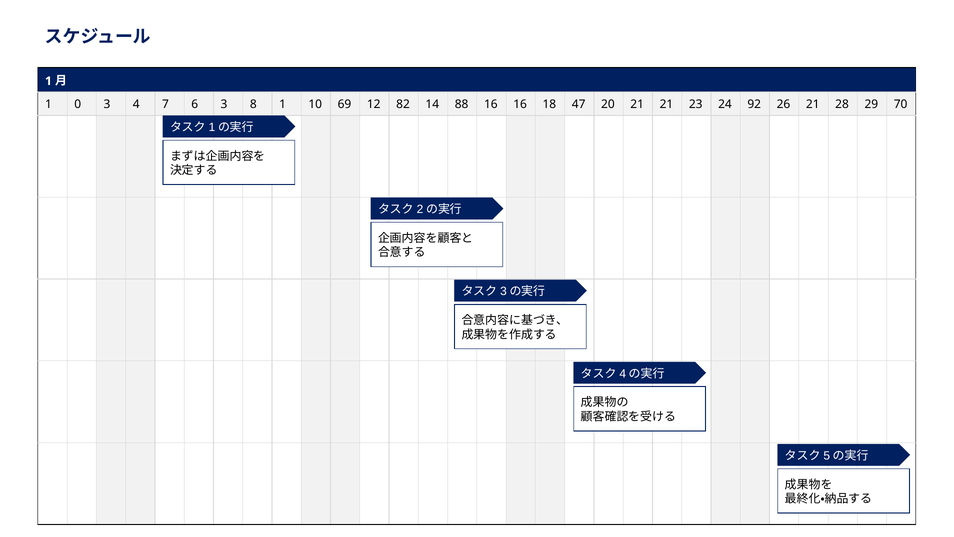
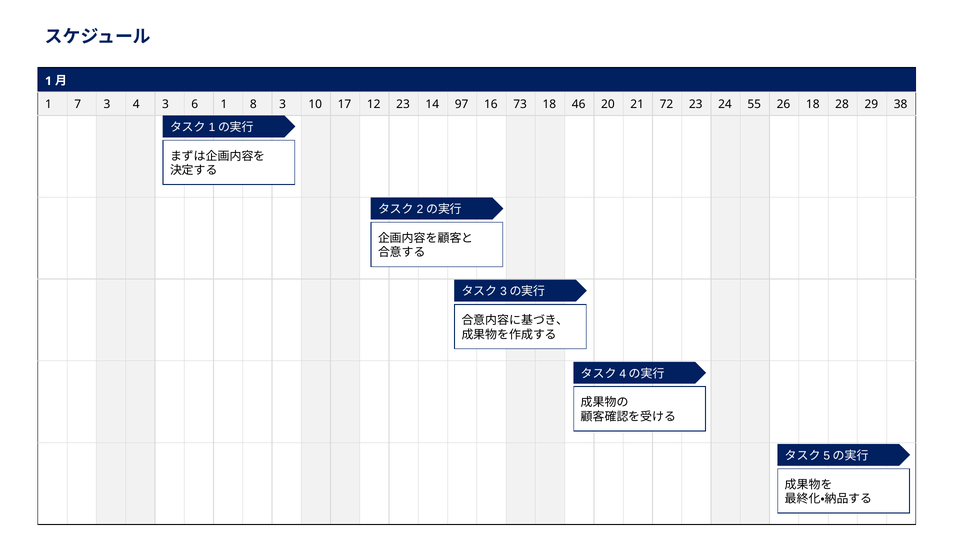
0: 0 -> 7
4 7: 7 -> 3
6 3: 3 -> 1
8 1: 1 -> 3
69: 69 -> 17
12 82: 82 -> 23
88: 88 -> 97
16 16: 16 -> 73
47: 47 -> 46
21 21: 21 -> 72
92: 92 -> 55
26 21: 21 -> 18
70: 70 -> 38
